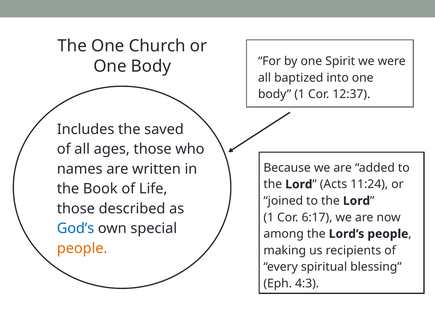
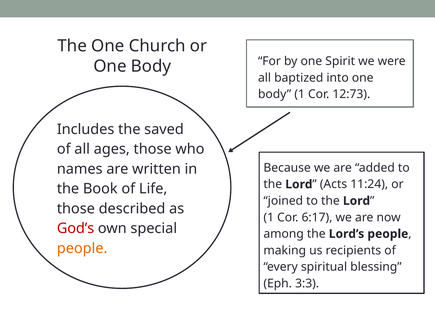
12:37: 12:37 -> 12:73
God’s colour: blue -> red
4:3: 4:3 -> 3:3
